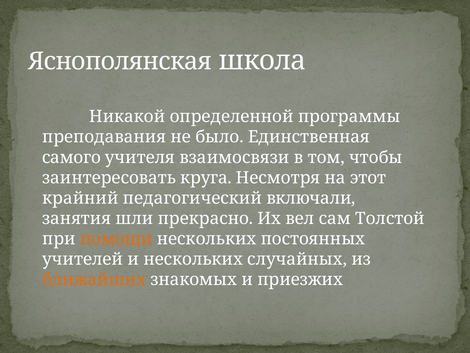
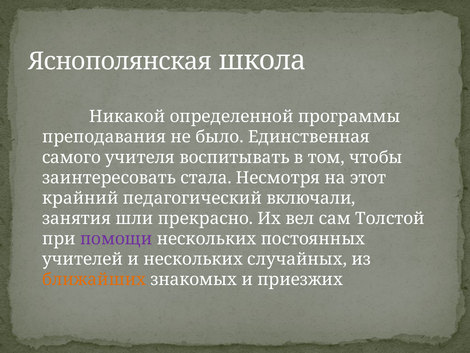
взаимосвязи: взаимосвязи -> воспитывать
круга: круга -> стала
помощи colour: orange -> purple
